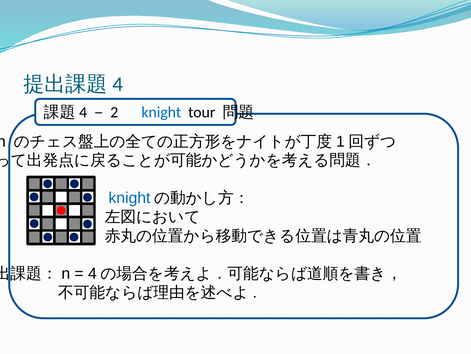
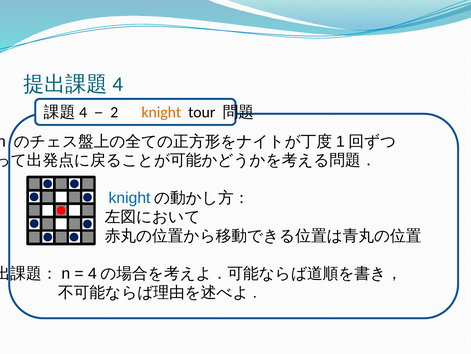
knight at (161, 112) colour: blue -> orange
